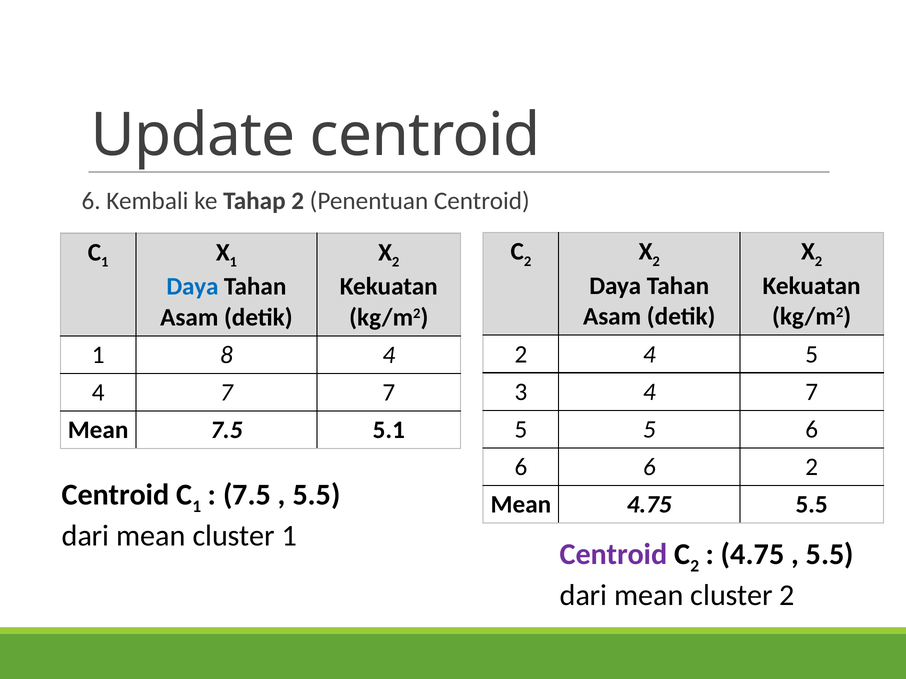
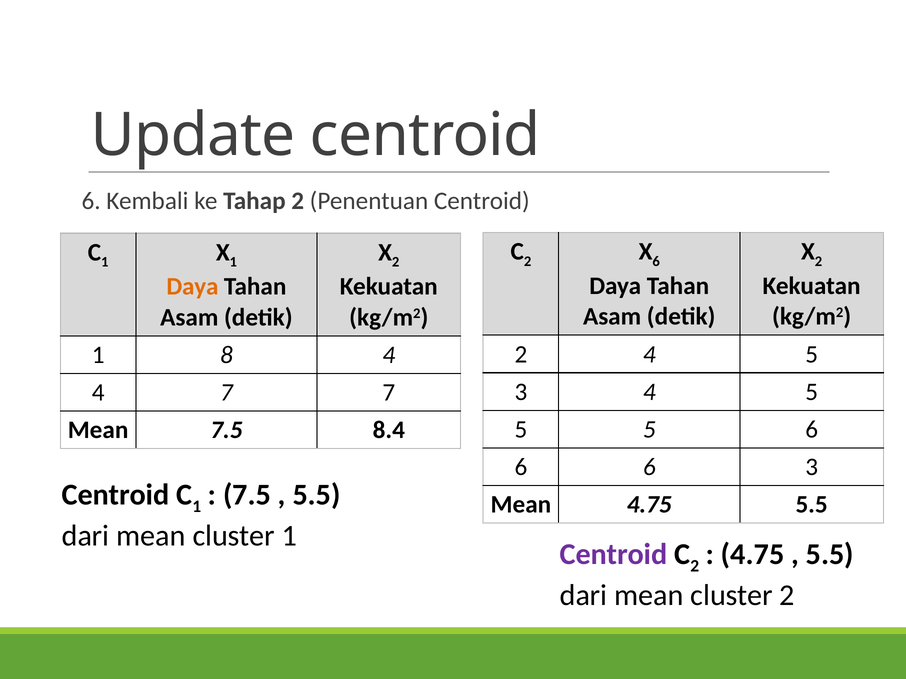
2 at (656, 262): 2 -> 6
Daya at (192, 287) colour: blue -> orange
3 4 7: 7 -> 5
5.1: 5.1 -> 8.4
6 2: 2 -> 3
